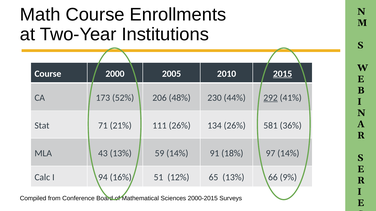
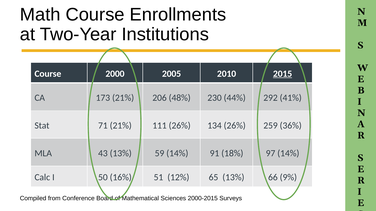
173 52%: 52% -> 21%
292 underline: present -> none
581: 581 -> 259
94: 94 -> 50
